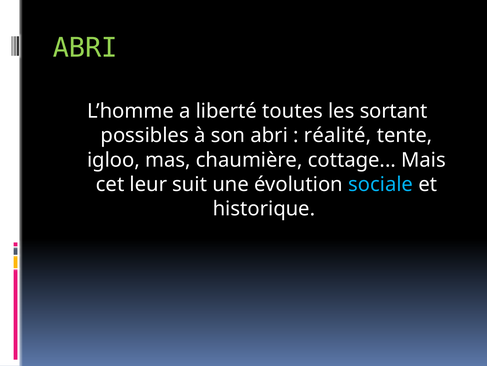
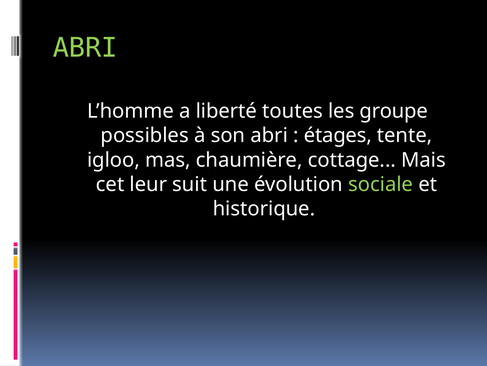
sortant: sortant -> groupe
réalité: réalité -> étages
sociale colour: light blue -> light green
